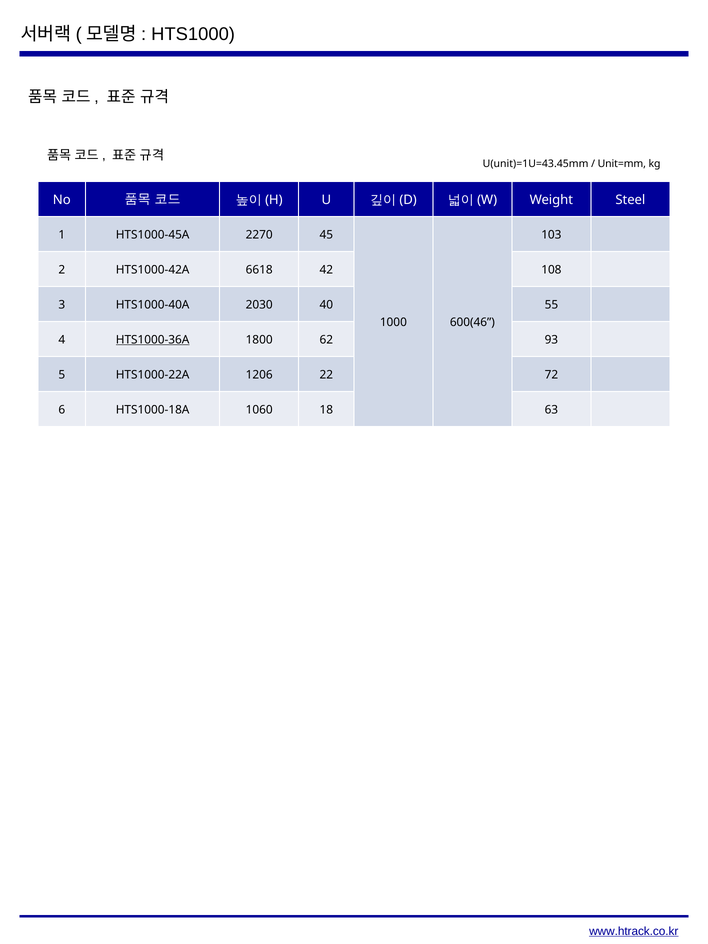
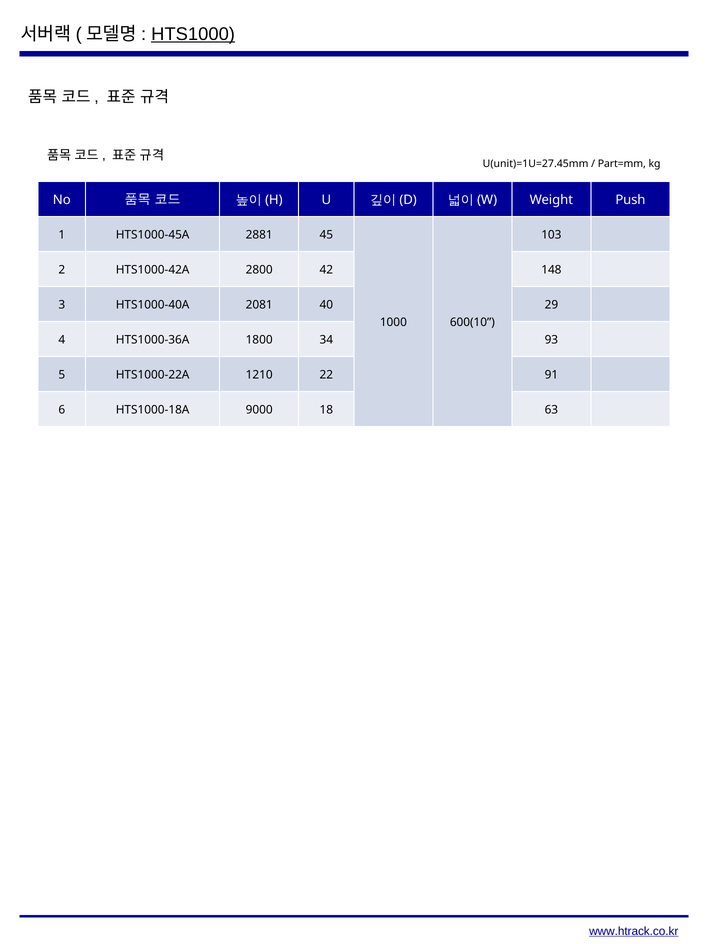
HTS1000 underline: none -> present
U(unit)=1U=43.45mm: U(unit)=1U=43.45mm -> U(unit)=1U=27.45mm
Unit=mm: Unit=mm -> Part=mm
Steel: Steel -> Push
2270: 2270 -> 2881
6618: 6618 -> 2800
108: 108 -> 148
2030: 2030 -> 2081
55: 55 -> 29
600(46: 600(46 -> 600(10
HTS1000-36A underline: present -> none
62: 62 -> 34
1206: 1206 -> 1210
72: 72 -> 91
1060: 1060 -> 9000
